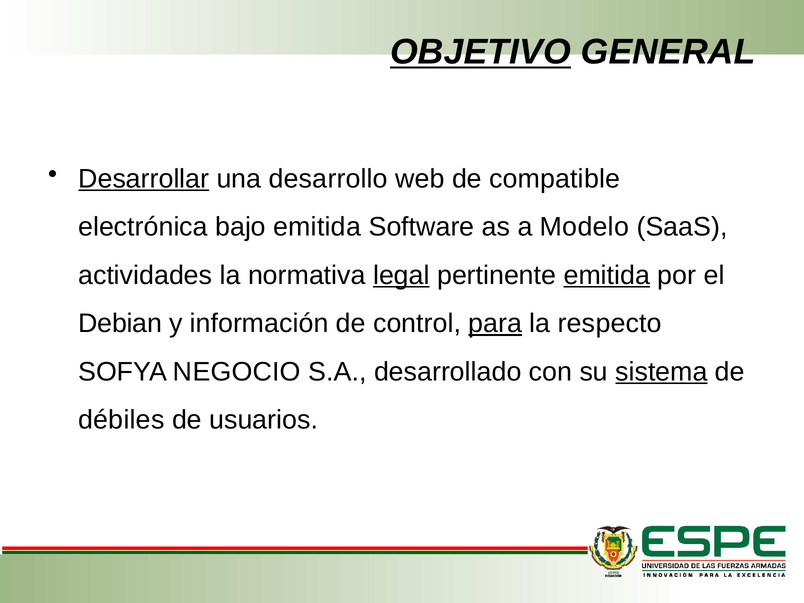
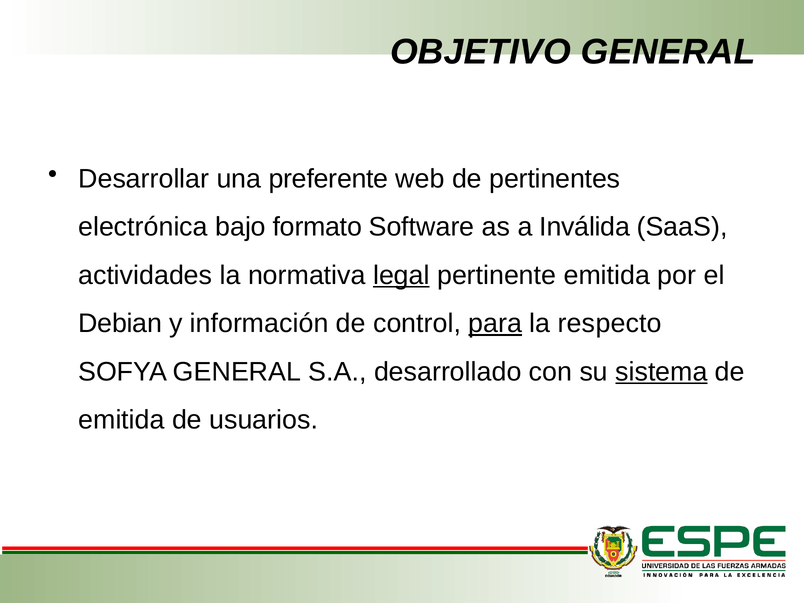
OBJETIVO underline: present -> none
Desarrollar underline: present -> none
desarrollo: desarrollo -> preferente
compatible: compatible -> pertinentes
bajo emitida: emitida -> formato
Modelo: Modelo -> Inválida
emitida at (607, 275) underline: present -> none
SOFYA NEGOCIO: NEGOCIO -> GENERAL
débiles at (121, 420): débiles -> emitida
